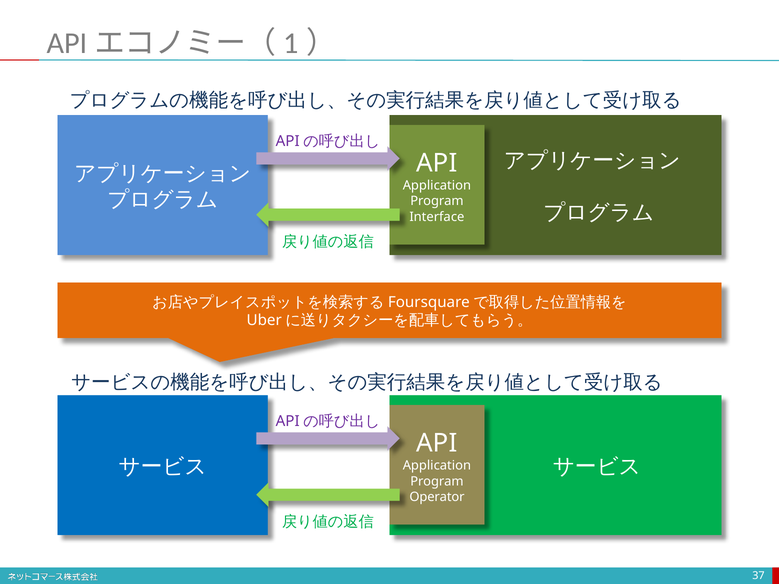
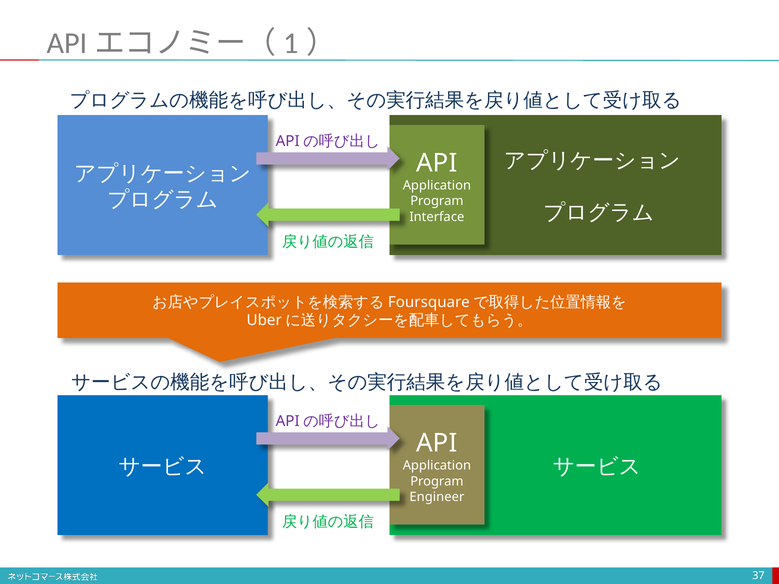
Operator: Operator -> Engineer
